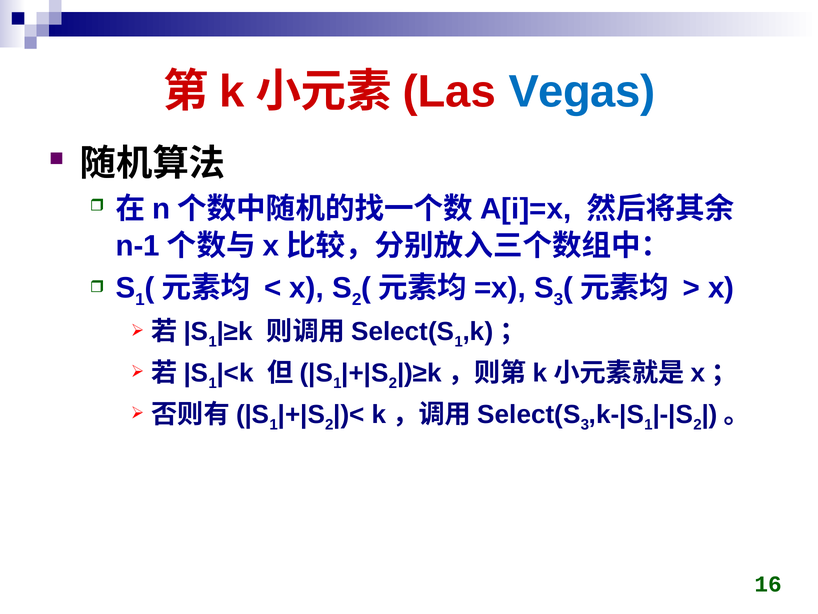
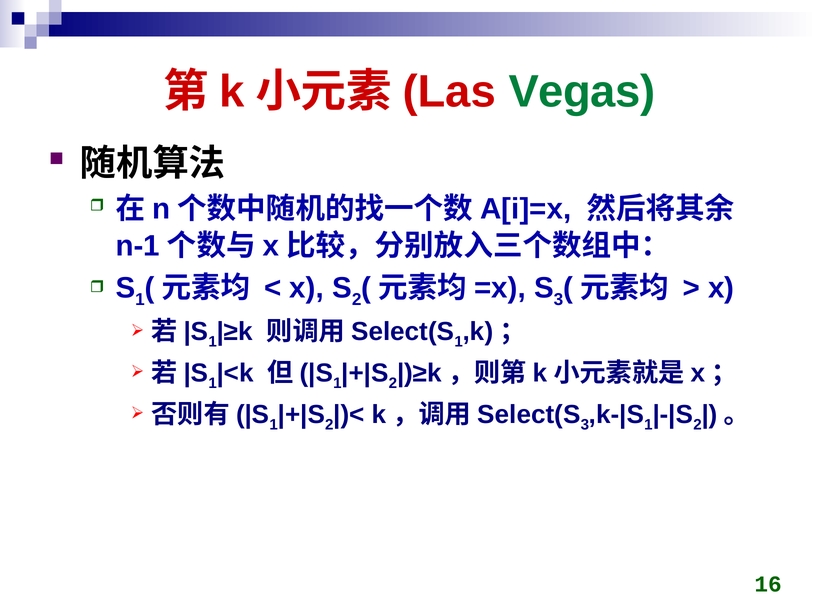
Vegas colour: blue -> green
